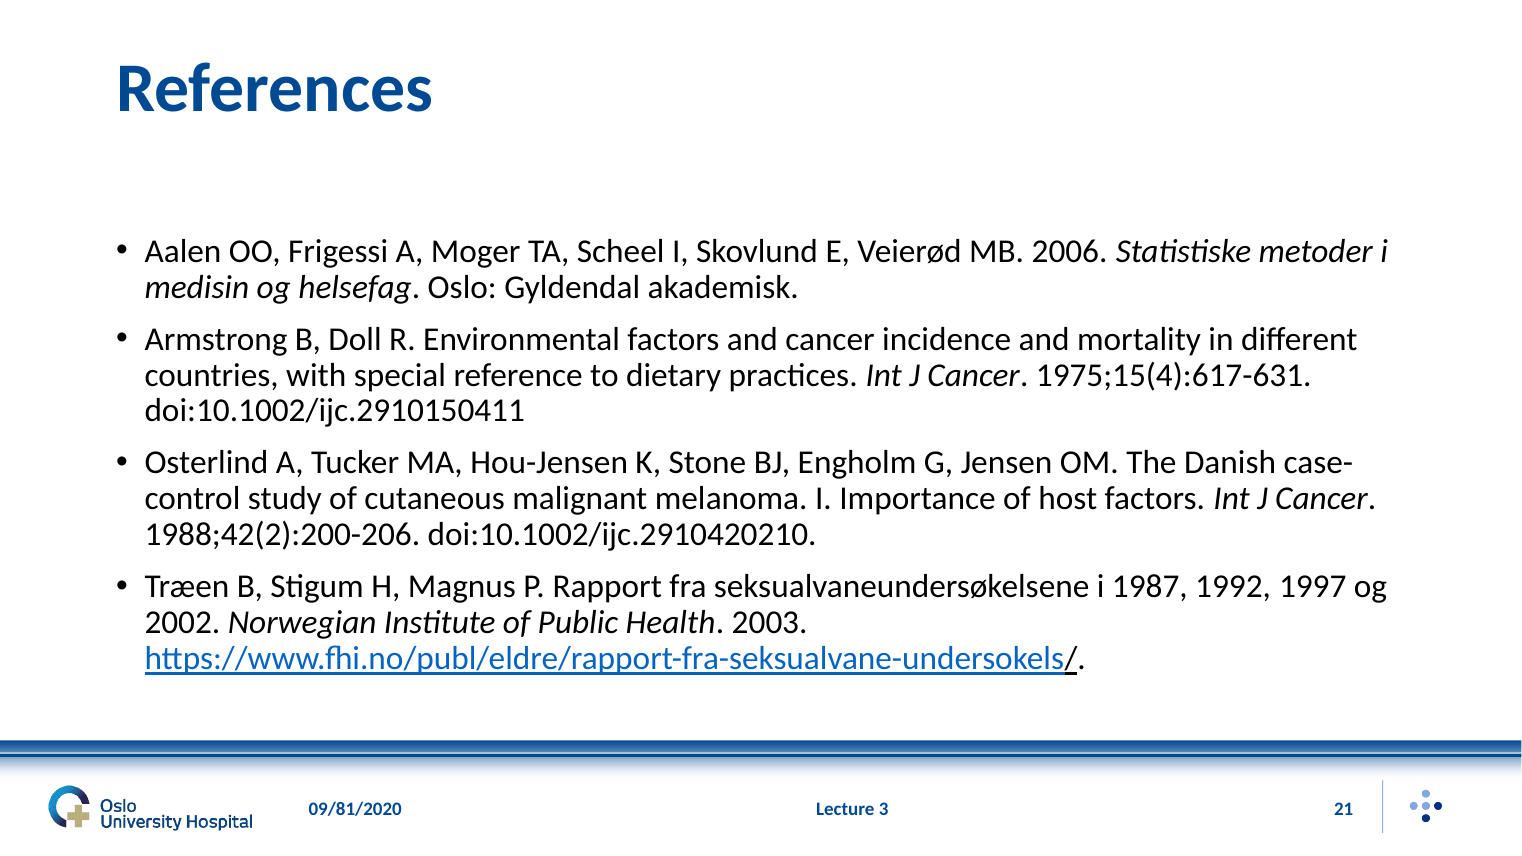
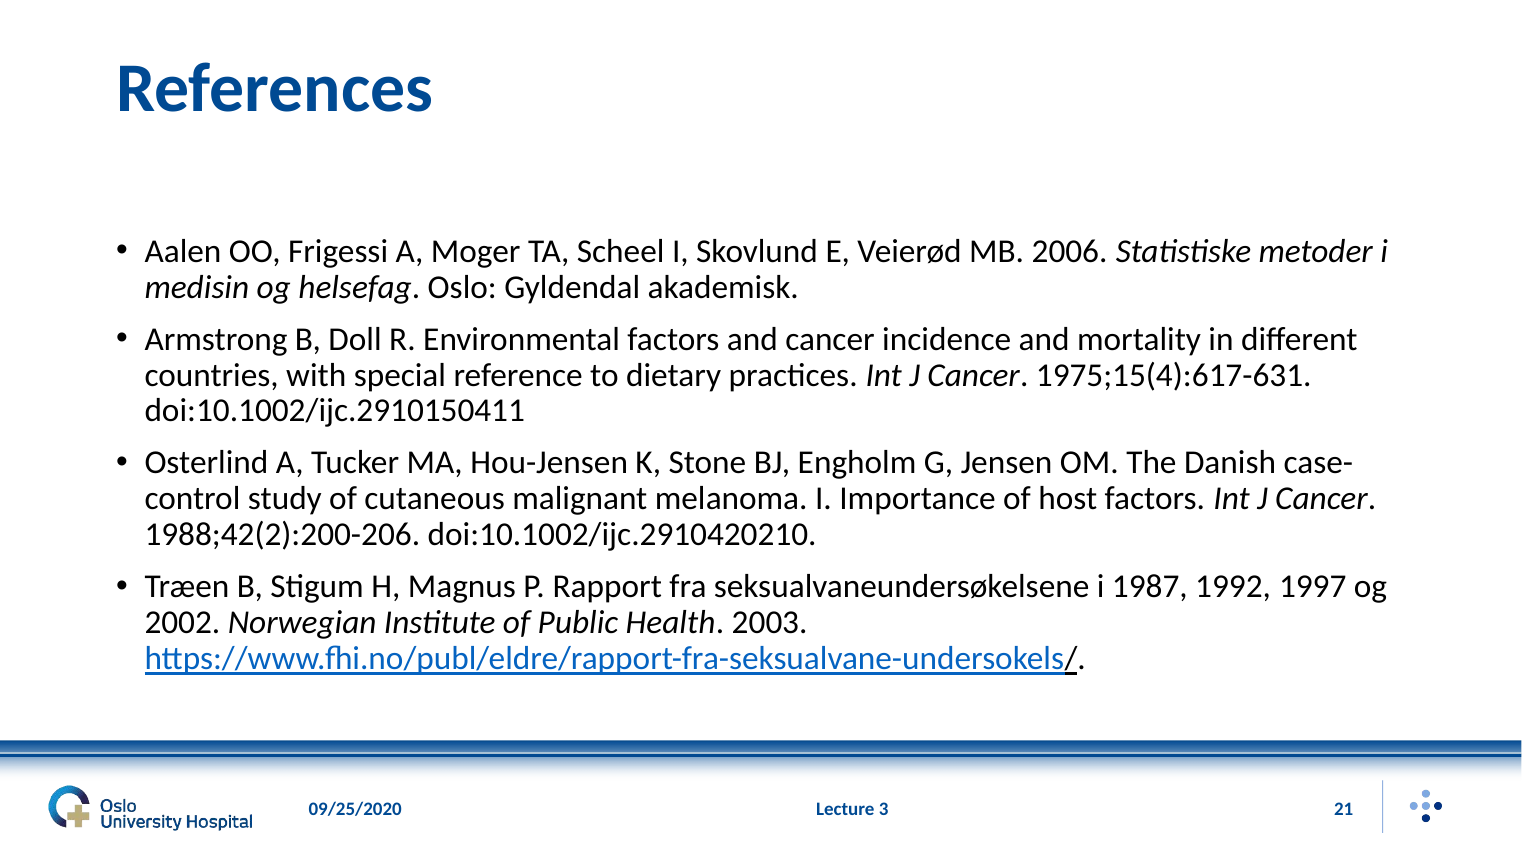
09/81/2020: 09/81/2020 -> 09/25/2020
